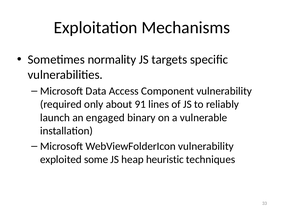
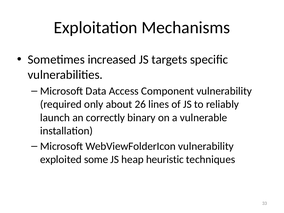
normality: normality -> increased
91: 91 -> 26
engaged: engaged -> correctly
